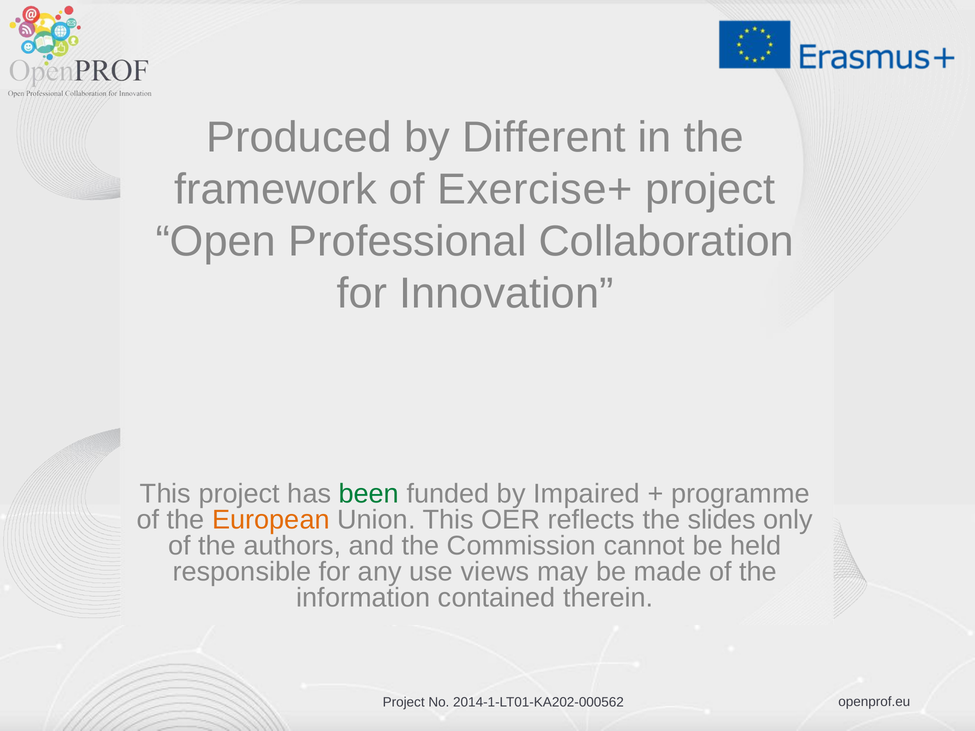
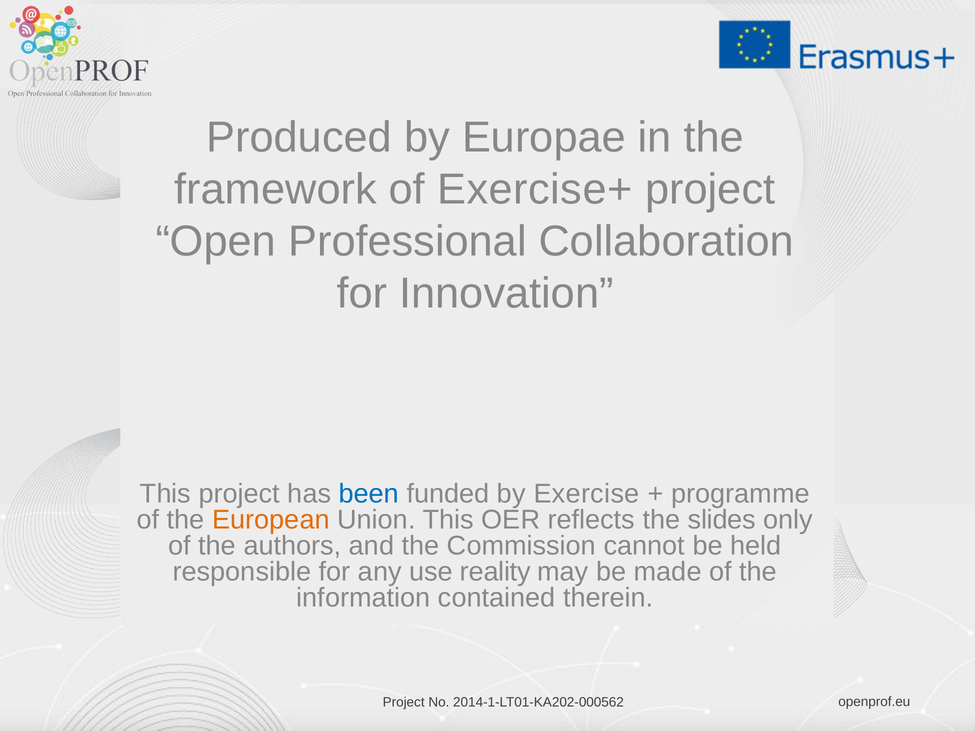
Different: Different -> Europae
been colour: green -> blue
Impaired: Impaired -> Exercise
views: views -> reality
